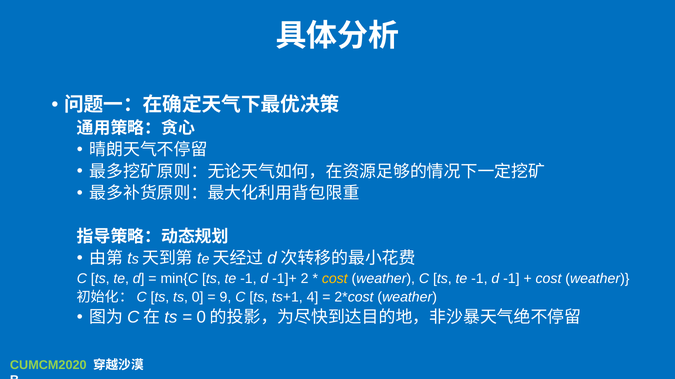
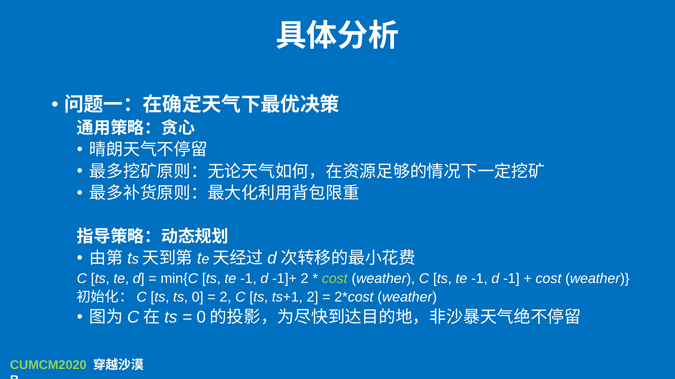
cost at (335, 279) colour: yellow -> light green
9 at (225, 298): 9 -> 2
ts+1 4: 4 -> 2
